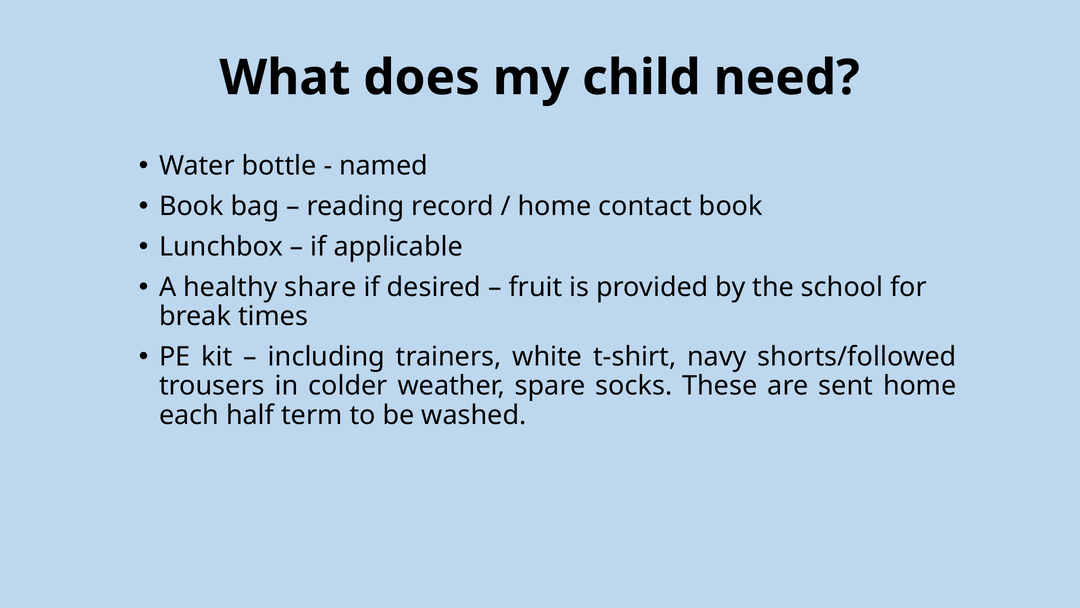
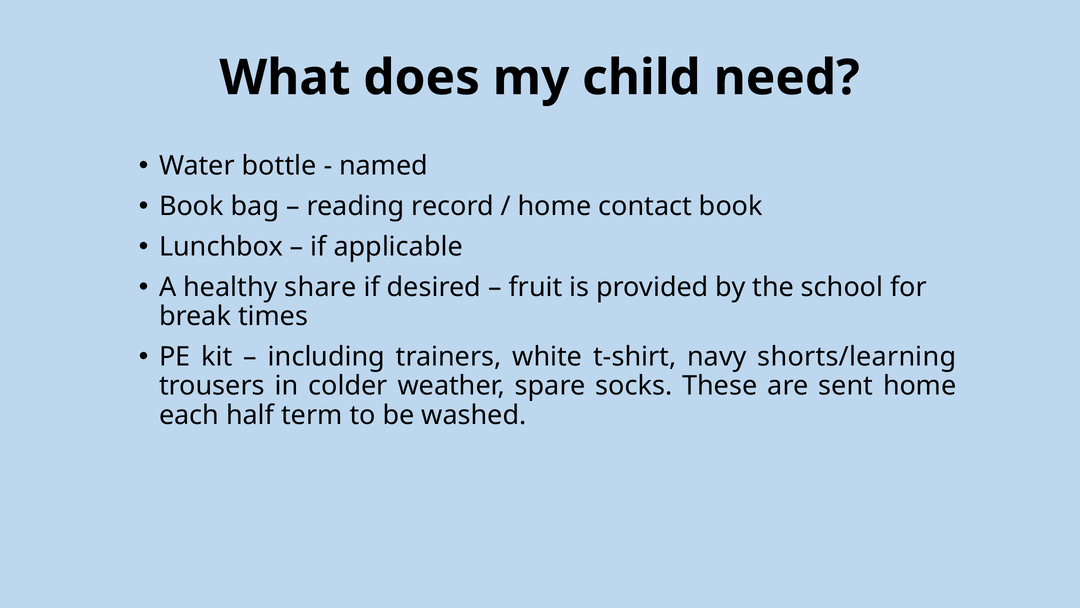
shorts/followed: shorts/followed -> shorts/learning
